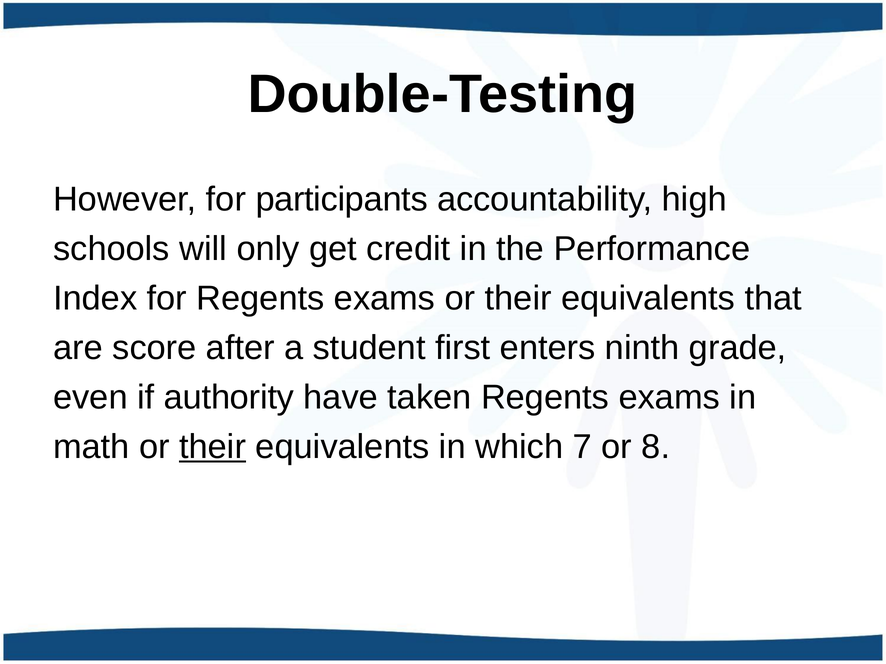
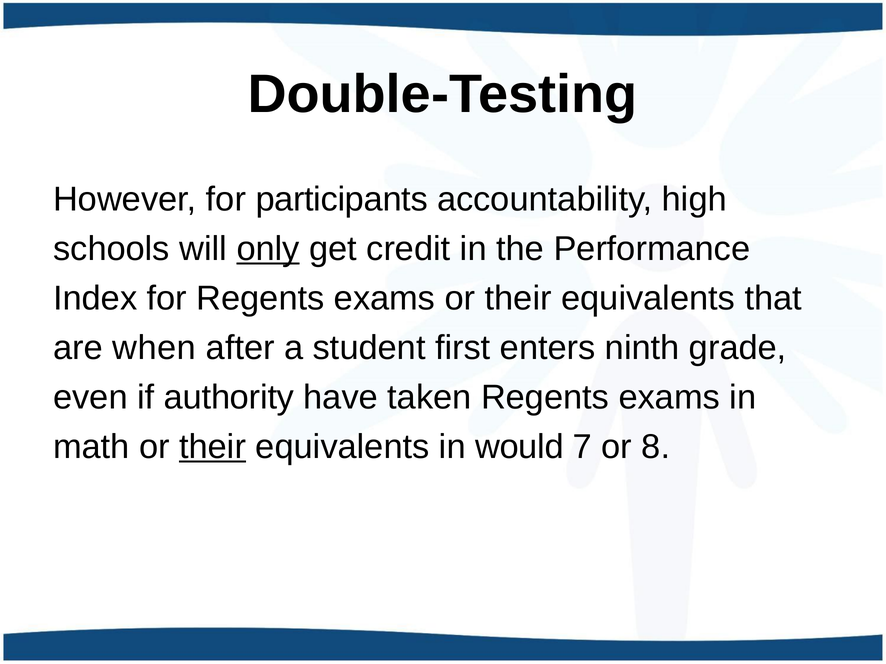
only underline: none -> present
score: score -> when
which: which -> would
